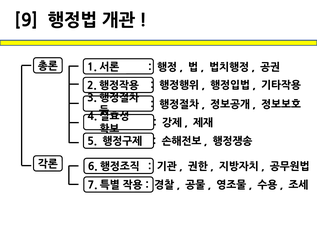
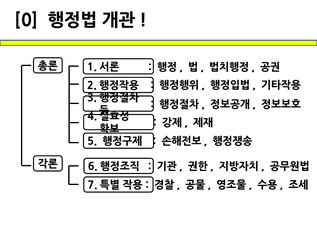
9: 9 -> 0
